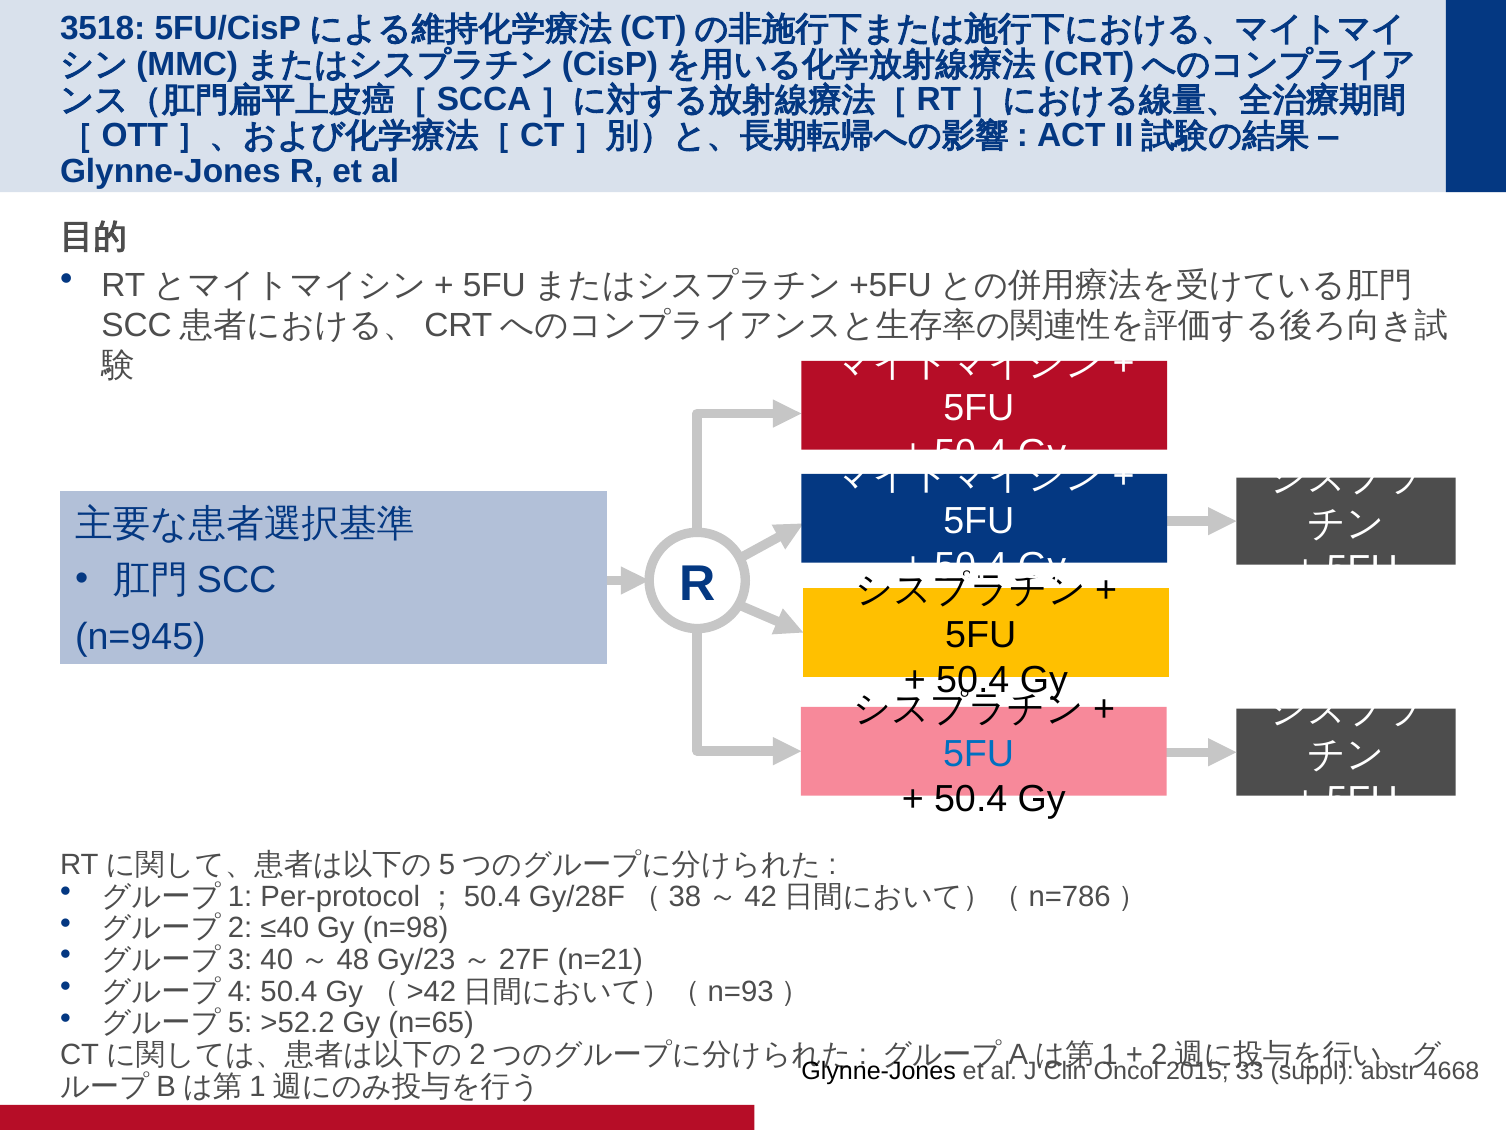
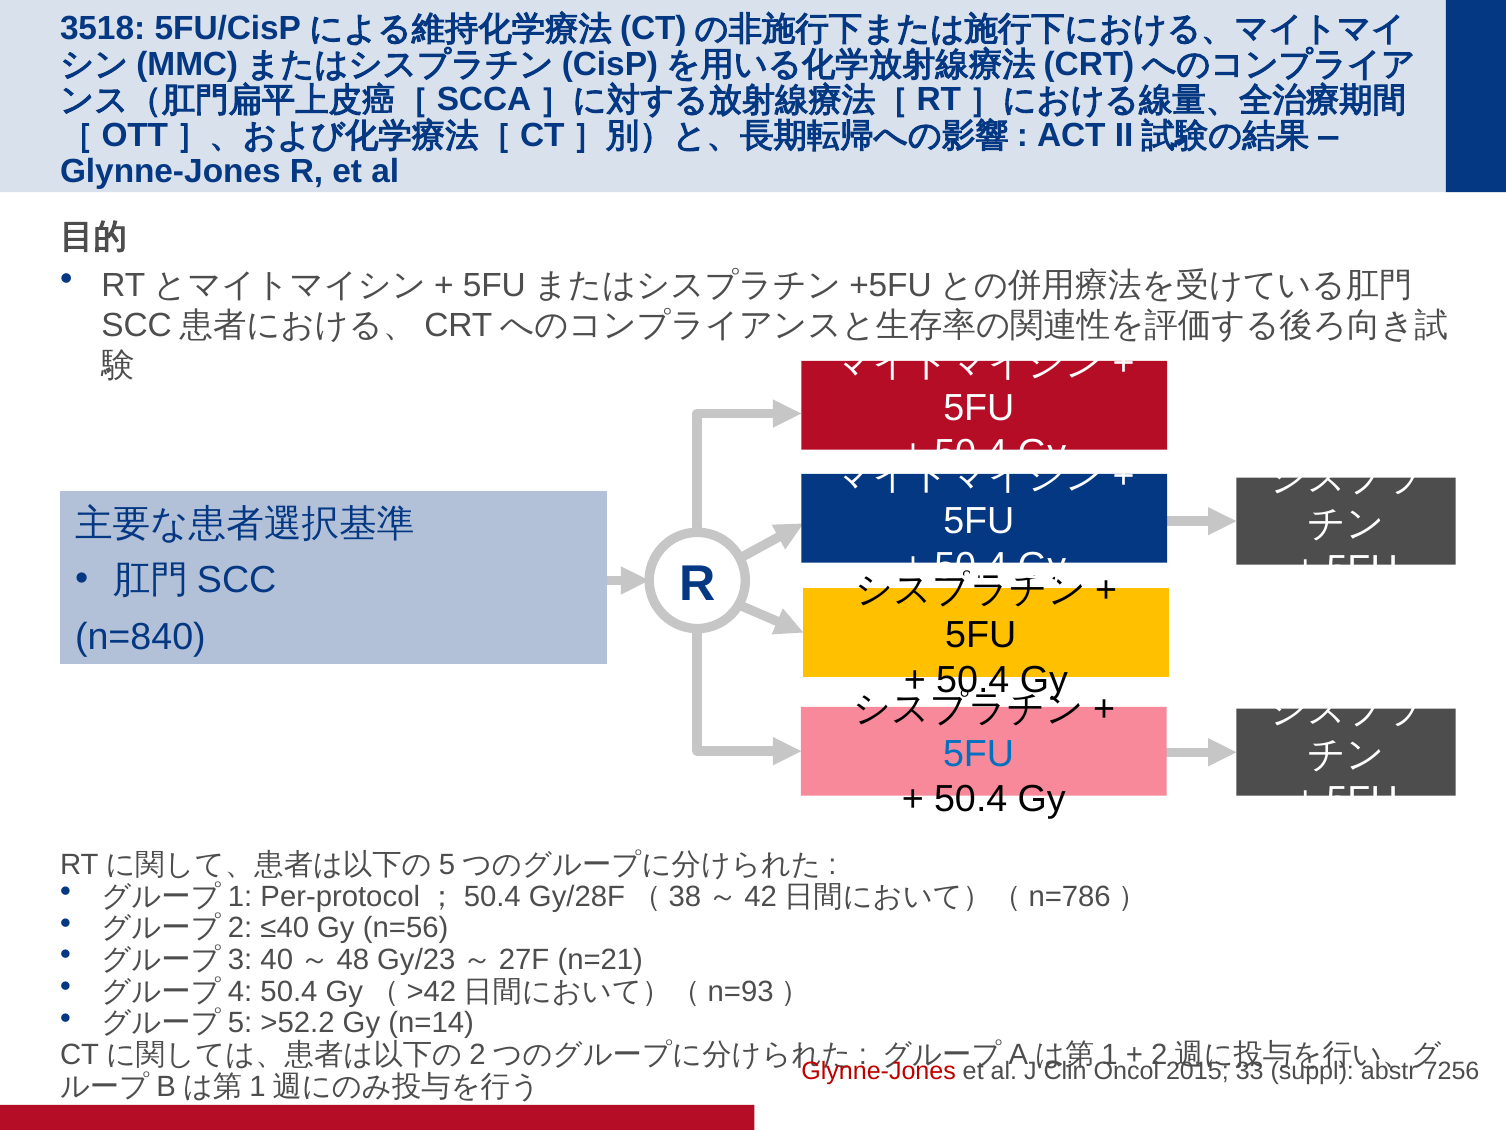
n=945: n=945 -> n=840
n=98: n=98 -> n=56
n=65: n=65 -> n=14
Glynne-Jones at (879, 1071) colour: black -> red
4668: 4668 -> 7256
